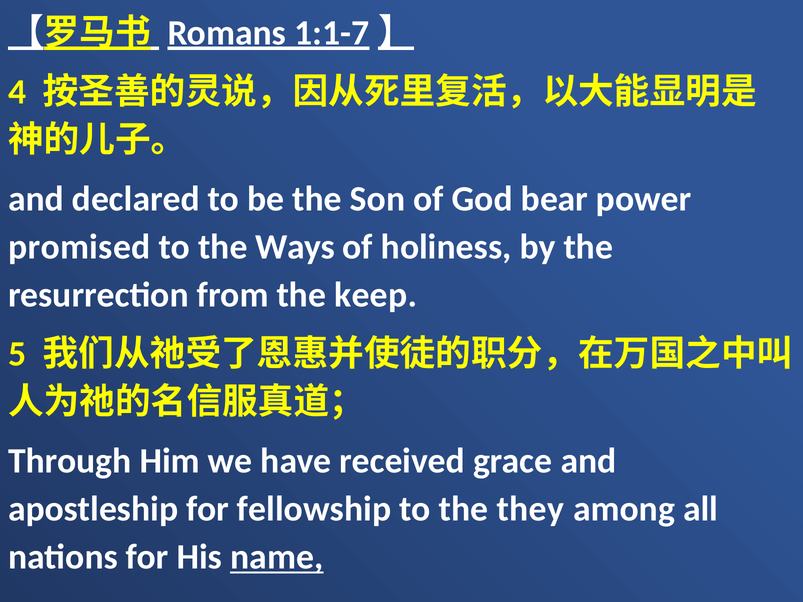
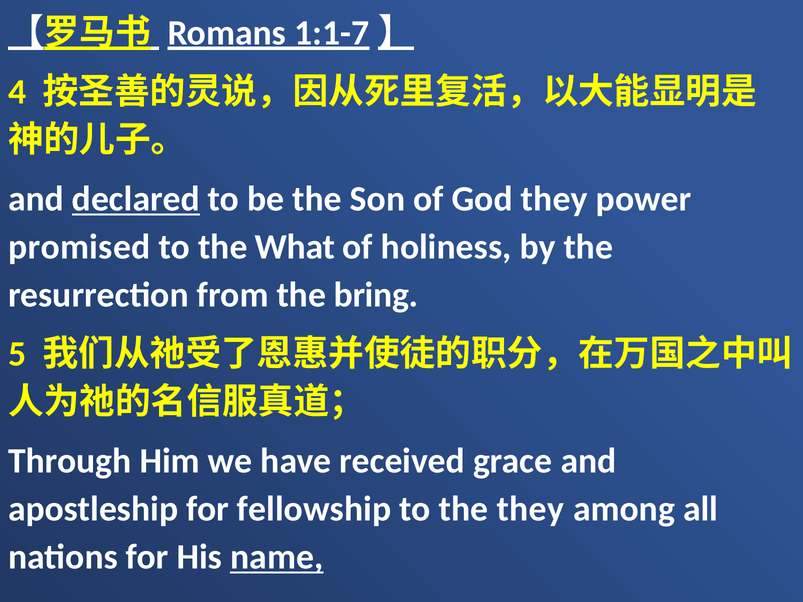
declared underline: none -> present
God bear: bear -> they
Ways: Ways -> What
keep: keep -> bring
